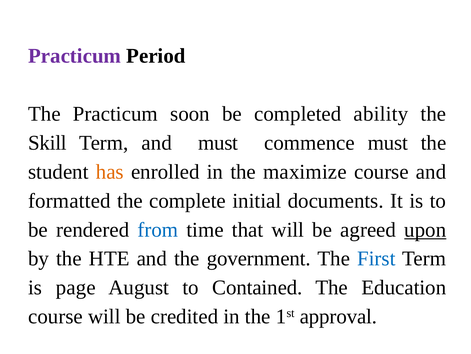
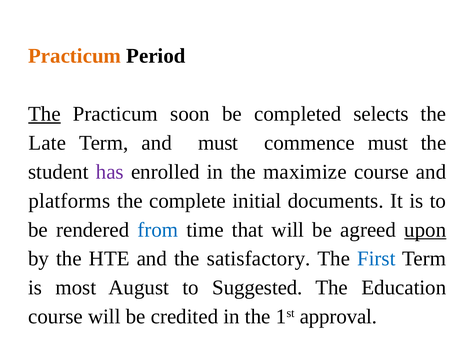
Practicum at (75, 56) colour: purple -> orange
The at (44, 114) underline: none -> present
ability: ability -> selects
Skill: Skill -> Late
has colour: orange -> purple
formatted: formatted -> platforms
government: government -> satisfactory
page: page -> most
Contained: Contained -> Suggested
